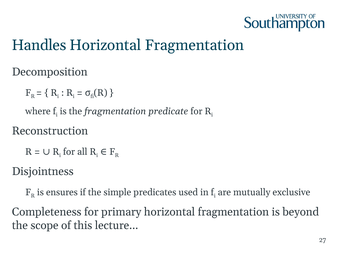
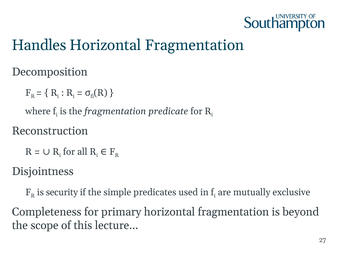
ensures: ensures -> security
